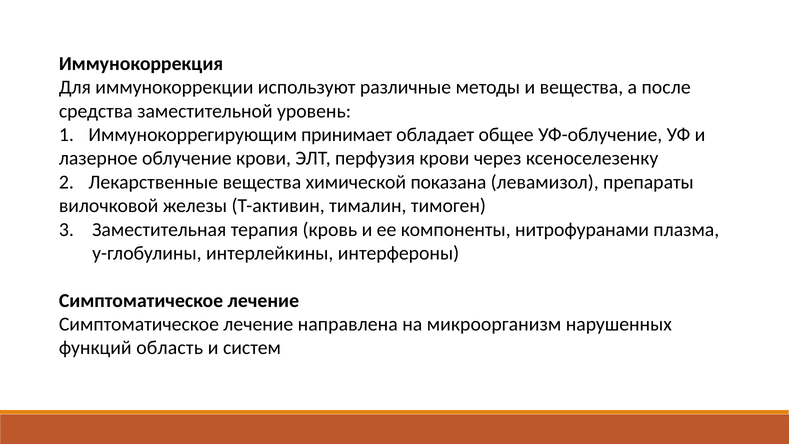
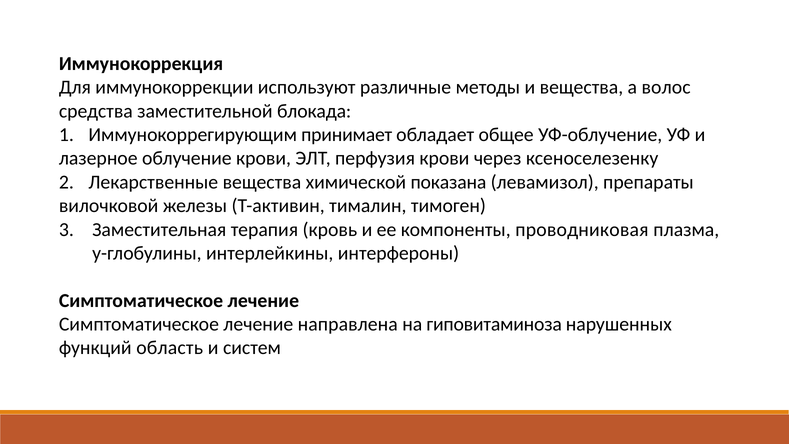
после: после -> волос
уровень: уровень -> блокада
нитрофуранами: нитрофуранами -> проводниковая
микроорганизм: микроорганизм -> гиповитаминоза
